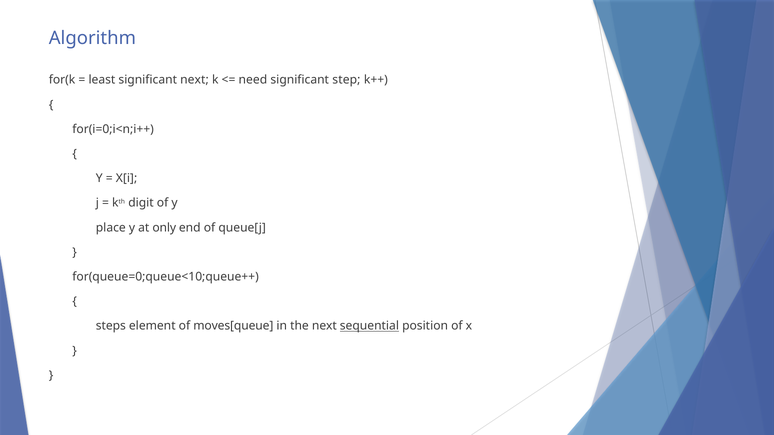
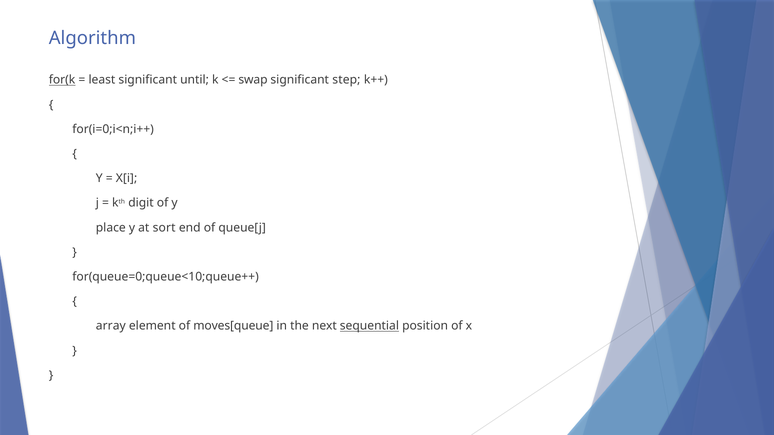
for(k underline: none -> present
significant next: next -> until
need: need -> swap
only: only -> sort
steps: steps -> array
